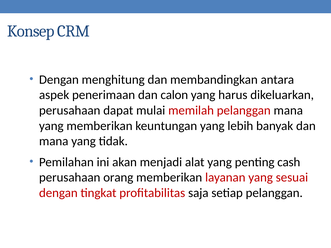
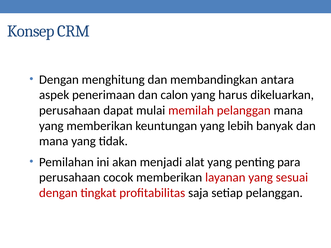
cash: cash -> para
orang: orang -> cocok
